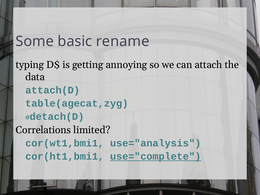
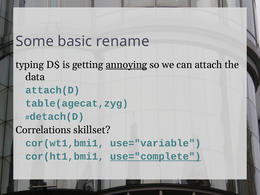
annoying underline: none -> present
limited: limited -> skillset
use="analysis: use="analysis -> use="variable
